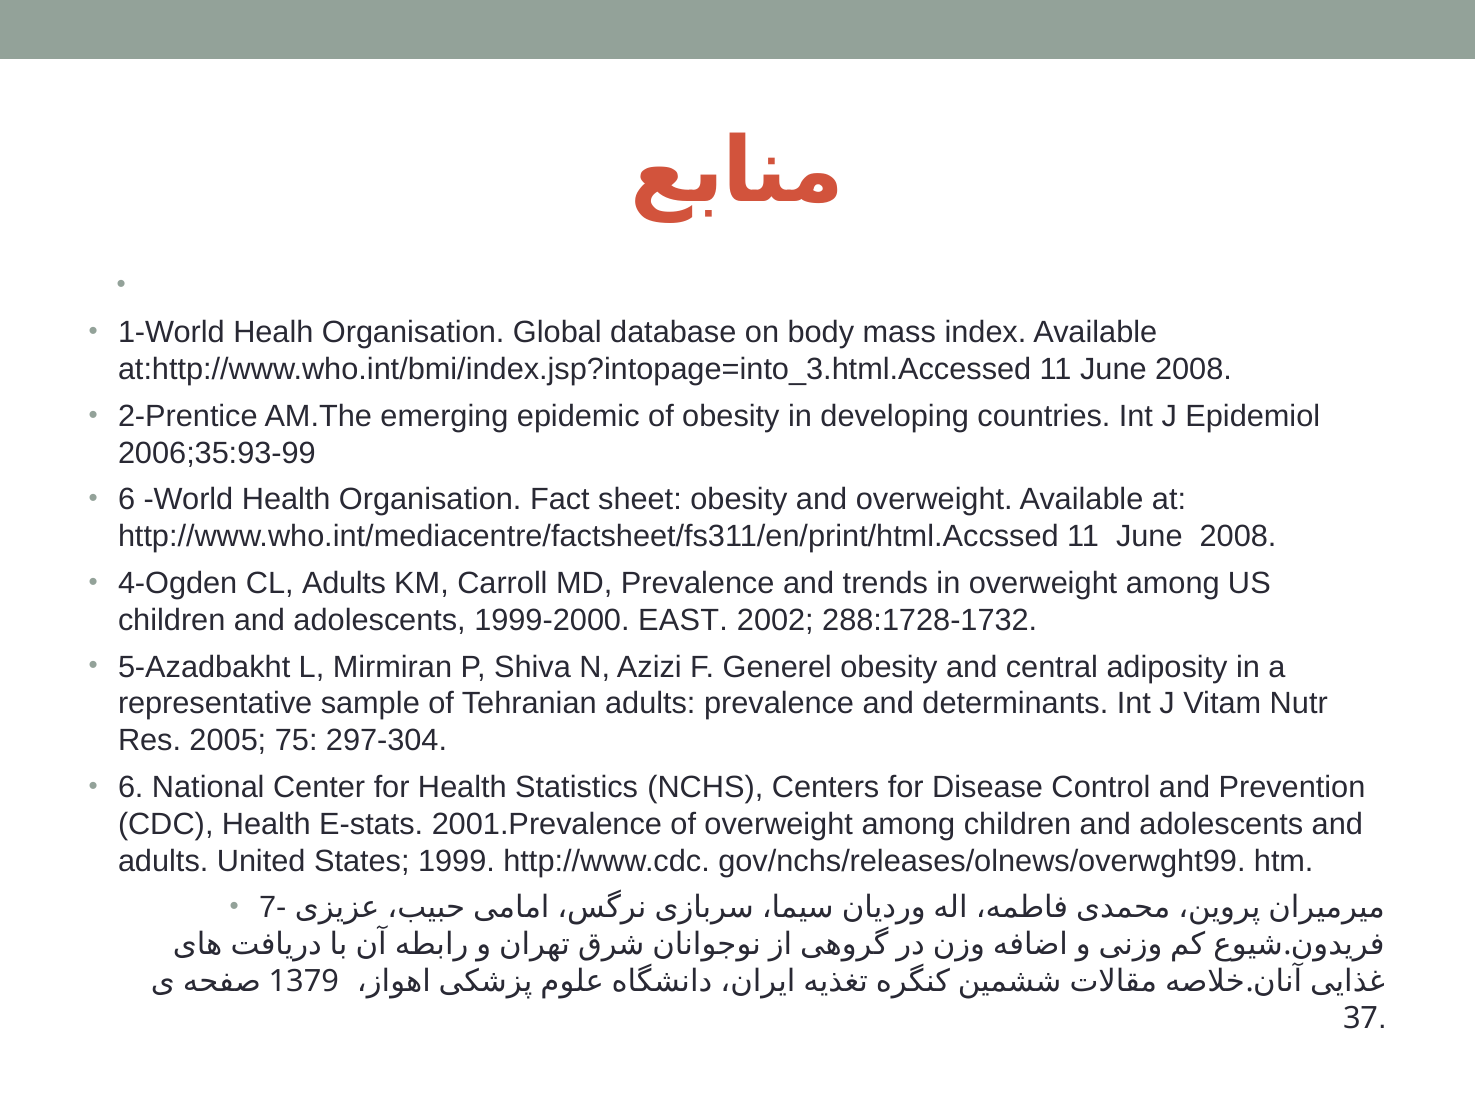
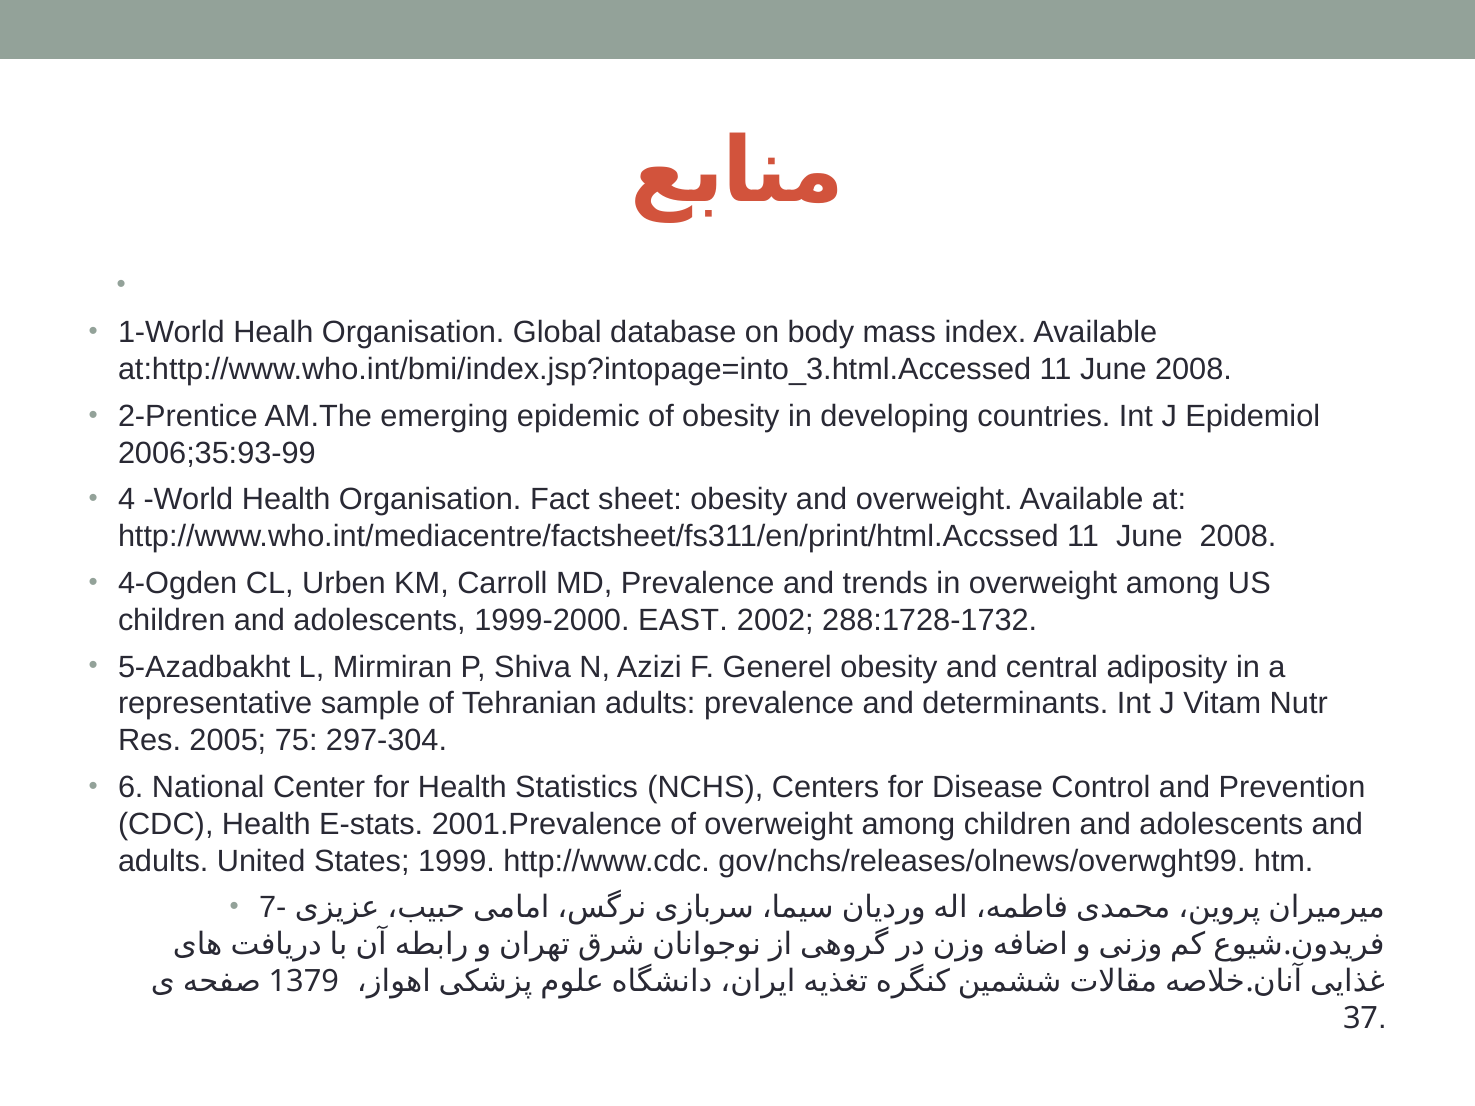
6 at (127, 500): 6 -> 4
CL Adults: Adults -> Urben
